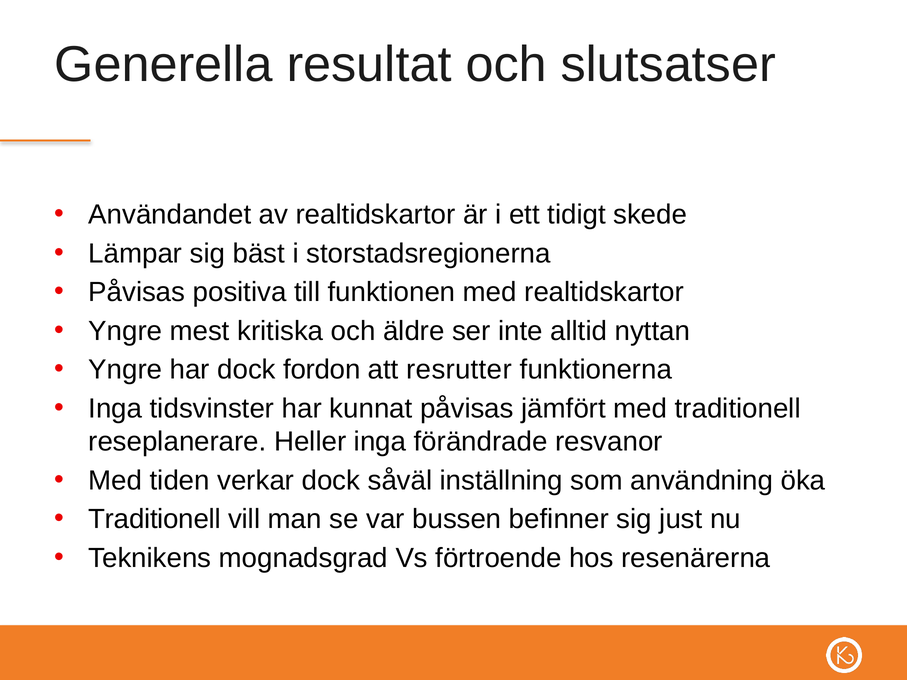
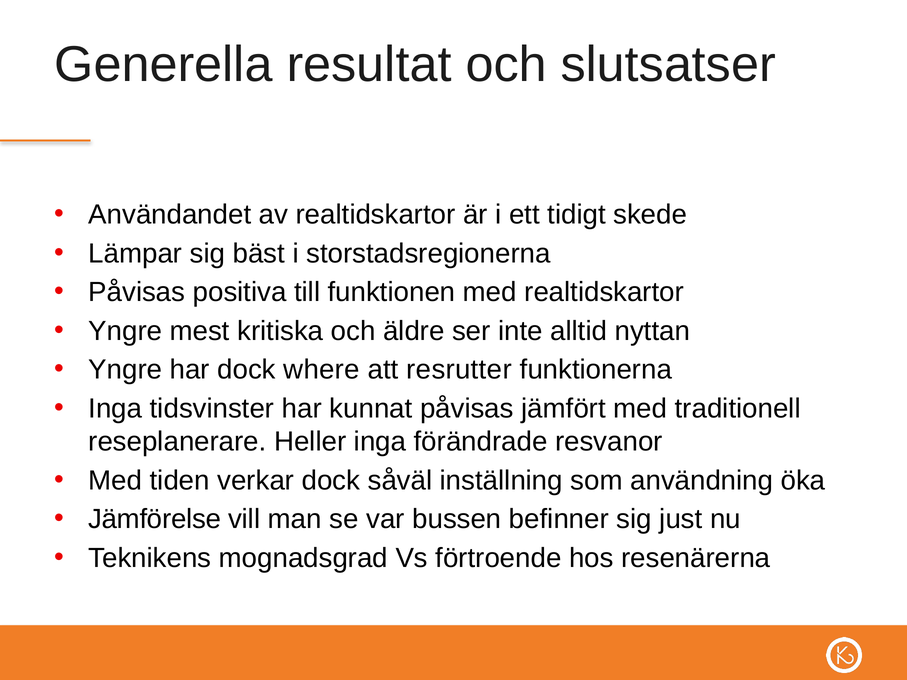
fordon: fordon -> where
Traditionell at (155, 519): Traditionell -> Jämförelse
